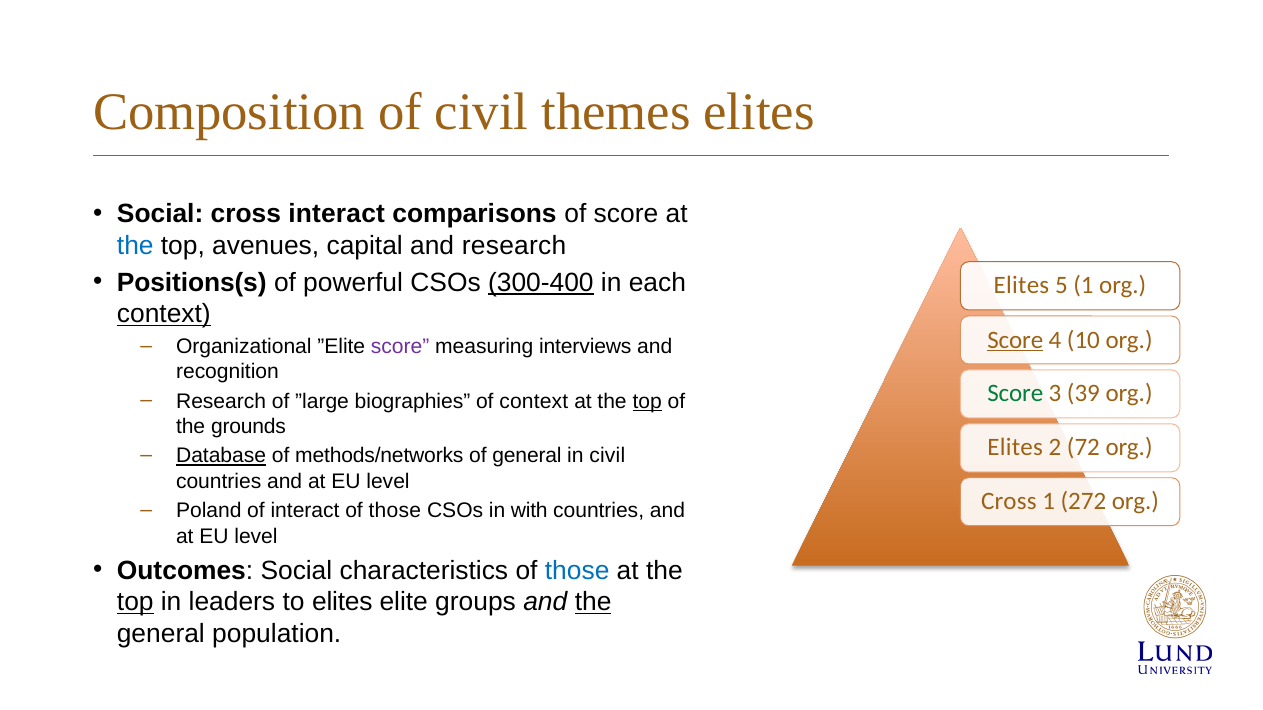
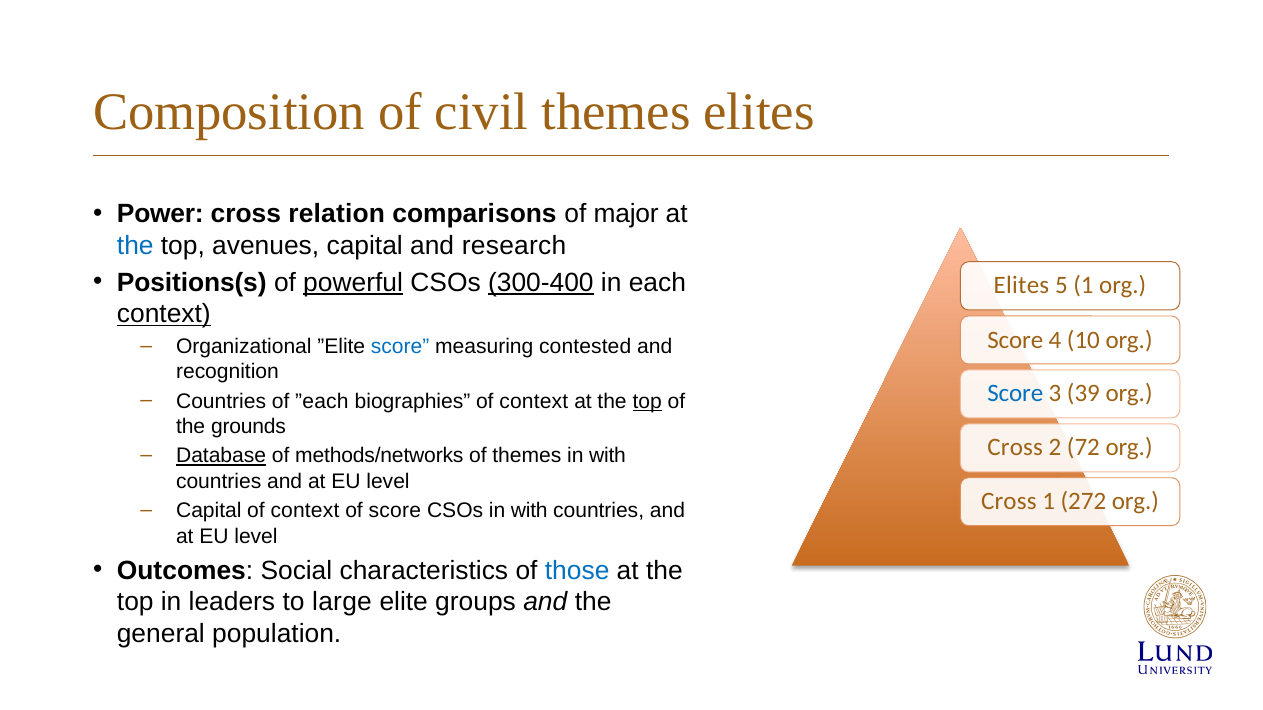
Social at (160, 214): Social -> Power
cross interact: interact -> relation
of score: score -> major
powerful underline: none -> present
Score at (1015, 340) underline: present -> none
score at (400, 346) colour: purple -> blue
interviews: interviews -> contested
Score at (1015, 394) colour: green -> blue
Research at (221, 401): Research -> Countries
”large: ”large -> ”each
Elites at (1015, 447): Elites -> Cross
of general: general -> themes
civil at (607, 456): civil -> with
Poland at (209, 511): Poland -> Capital
interact at (305, 511): interact -> context
those at (395, 511): those -> score
top at (135, 602) underline: present -> none
to elites: elites -> large
the at (593, 602) underline: present -> none
